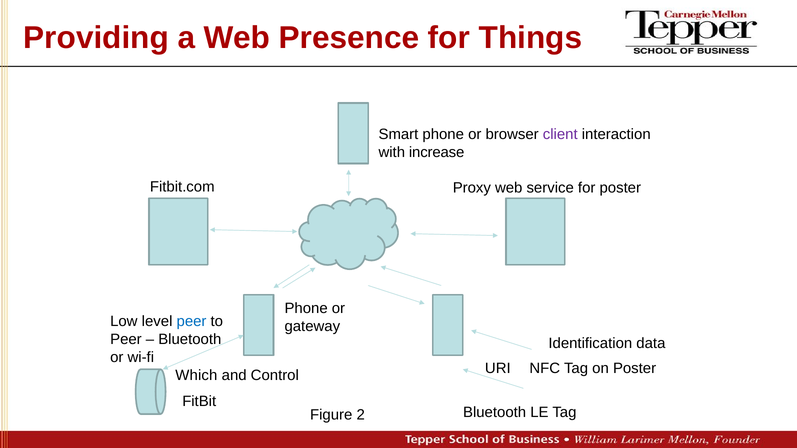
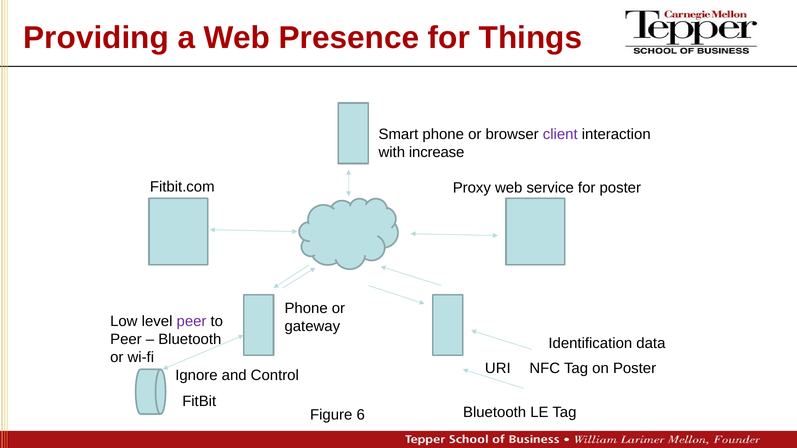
peer at (192, 322) colour: blue -> purple
Which: Which -> Ignore
2: 2 -> 6
